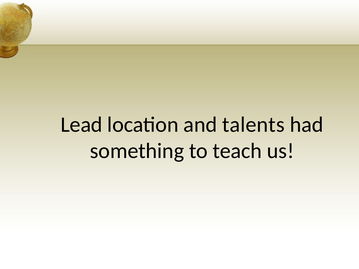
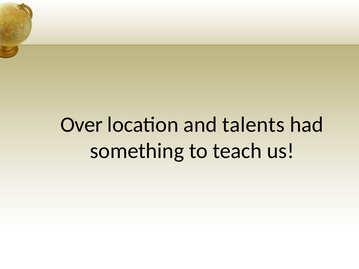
Lead: Lead -> Over
